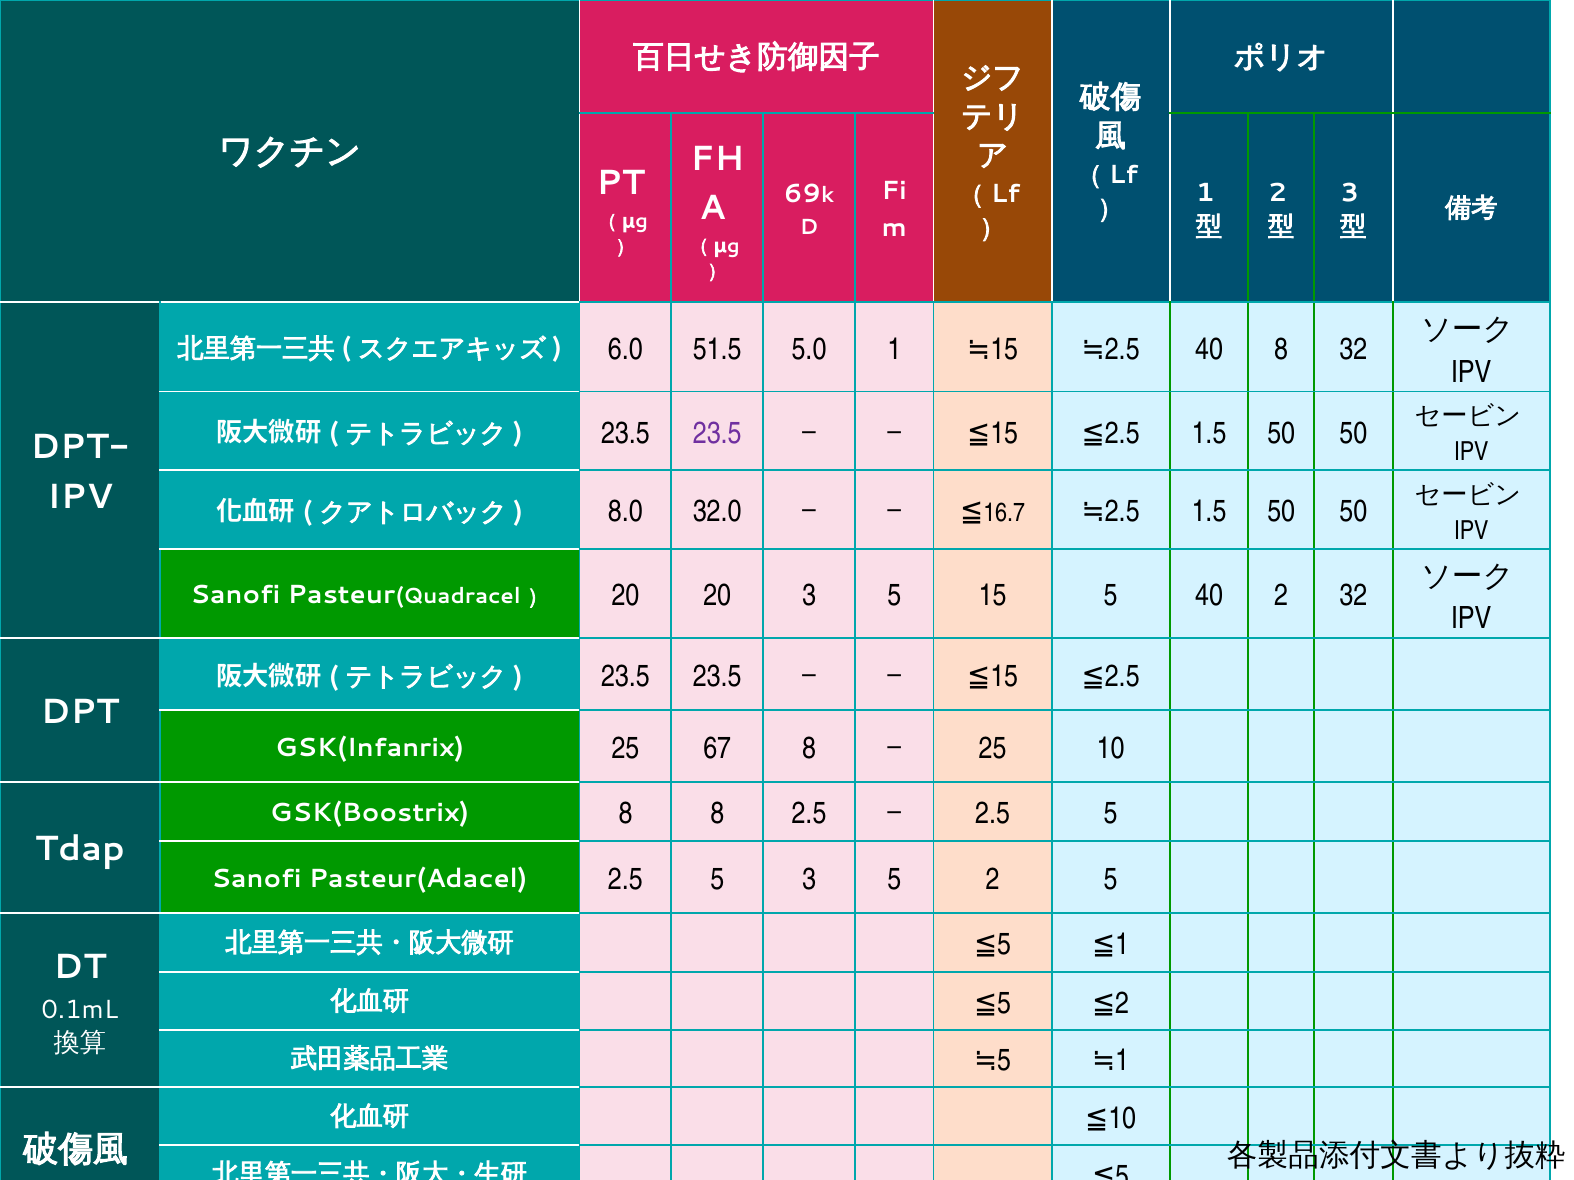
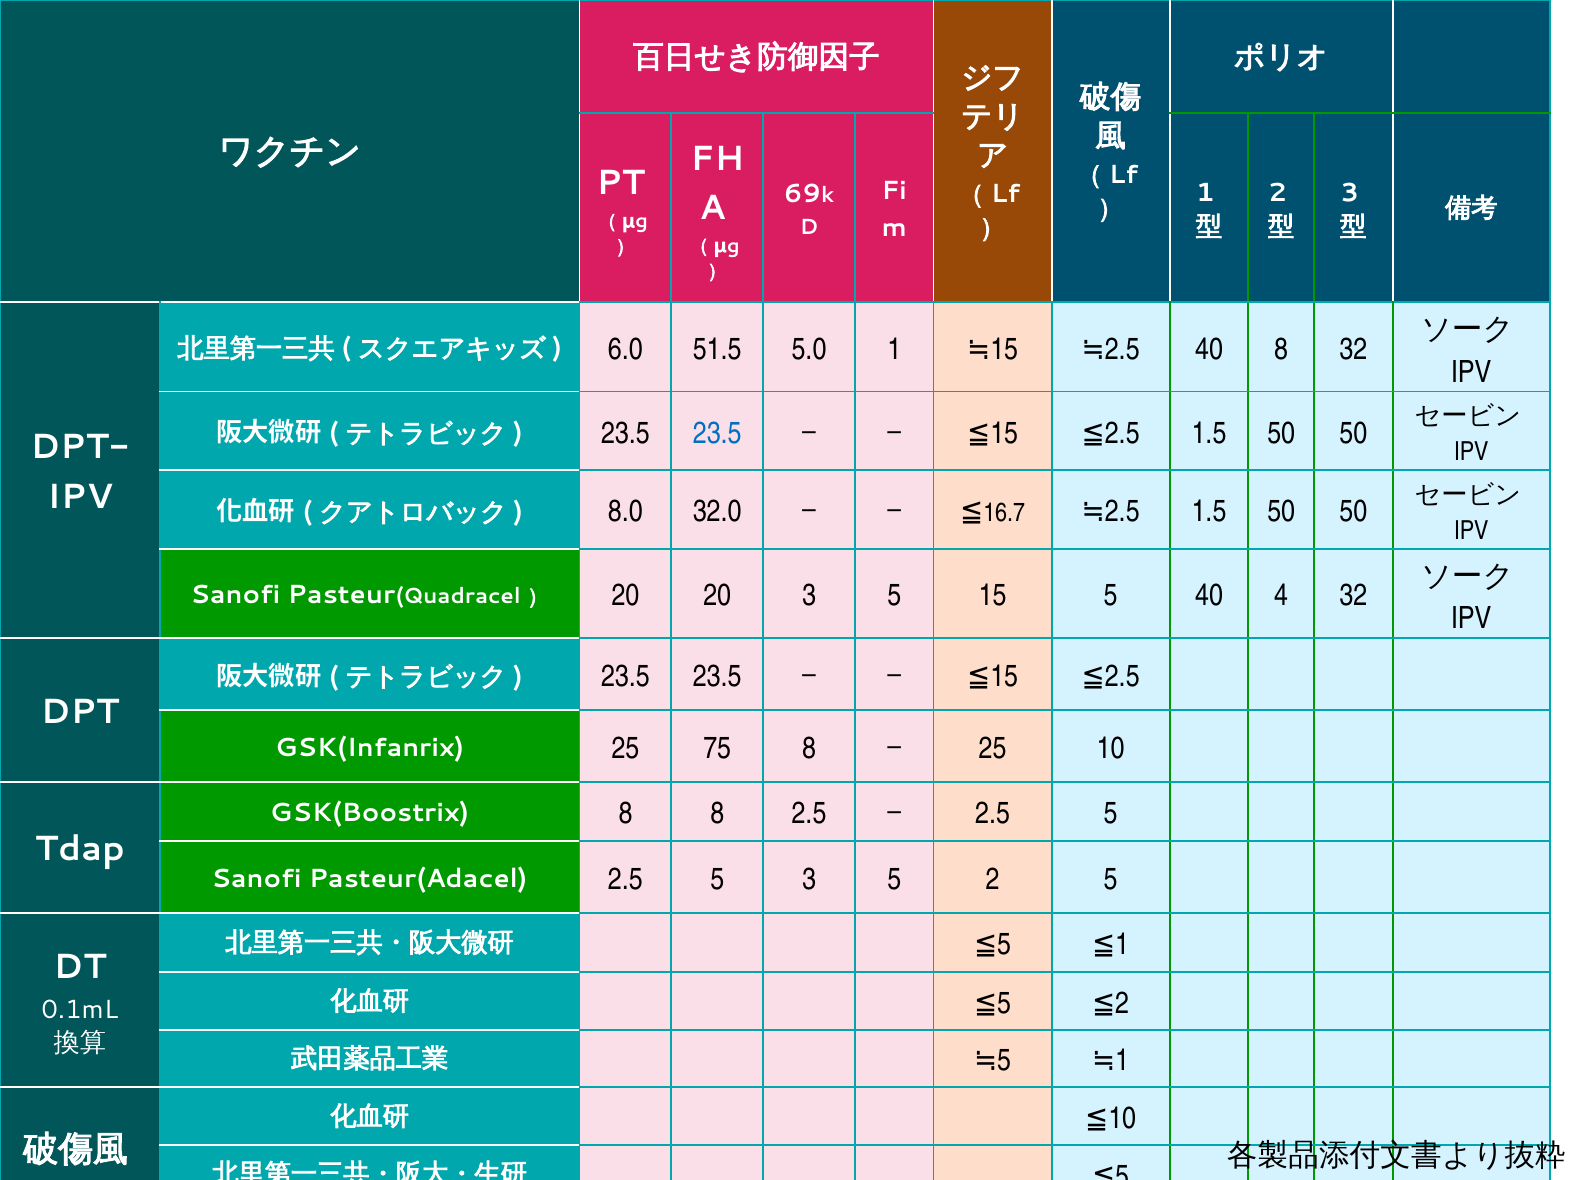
23.5 at (717, 433) colour: purple -> blue
40 2: 2 -> 4
67: 67 -> 75
